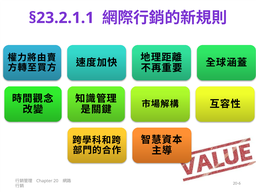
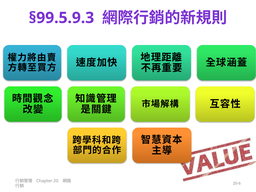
§23.2.1.1: §23.2.1.1 -> §99.5.9.3
